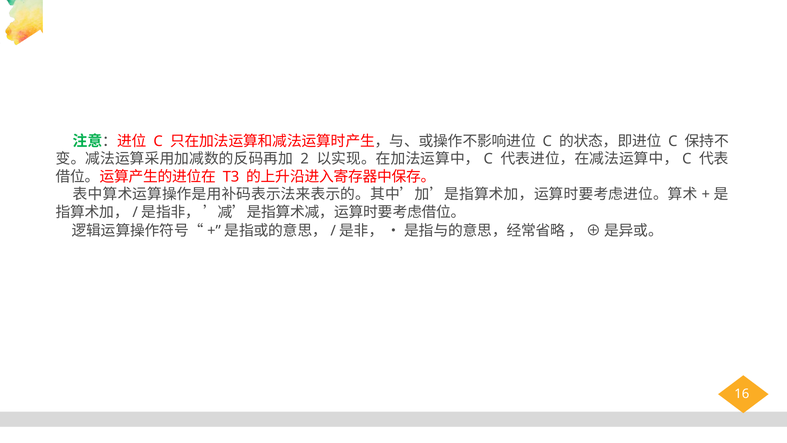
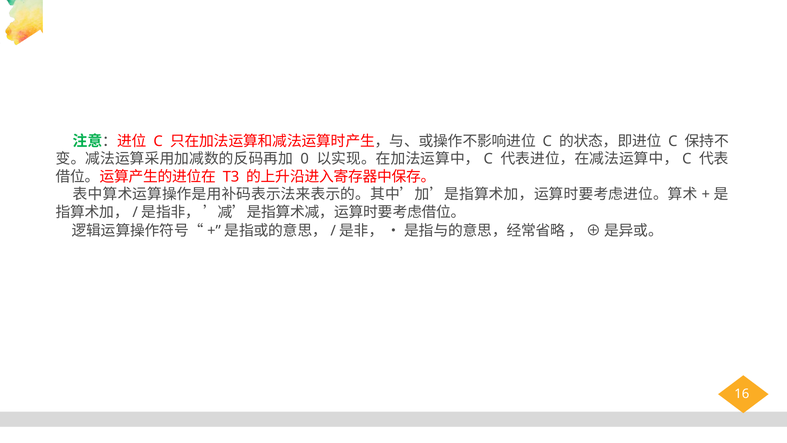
2: 2 -> 0
